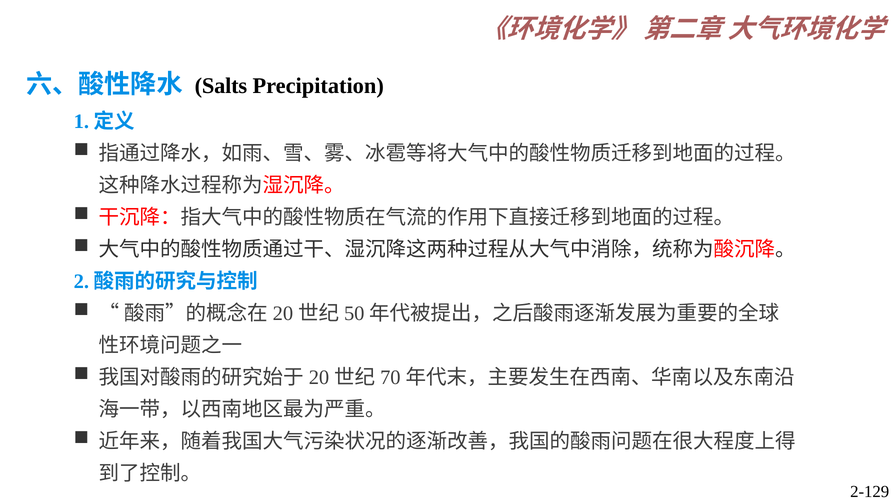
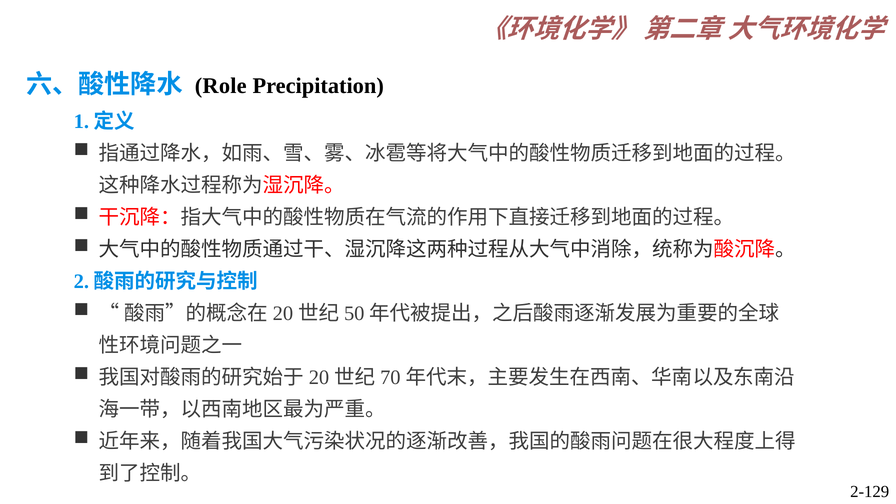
Salts: Salts -> Role
